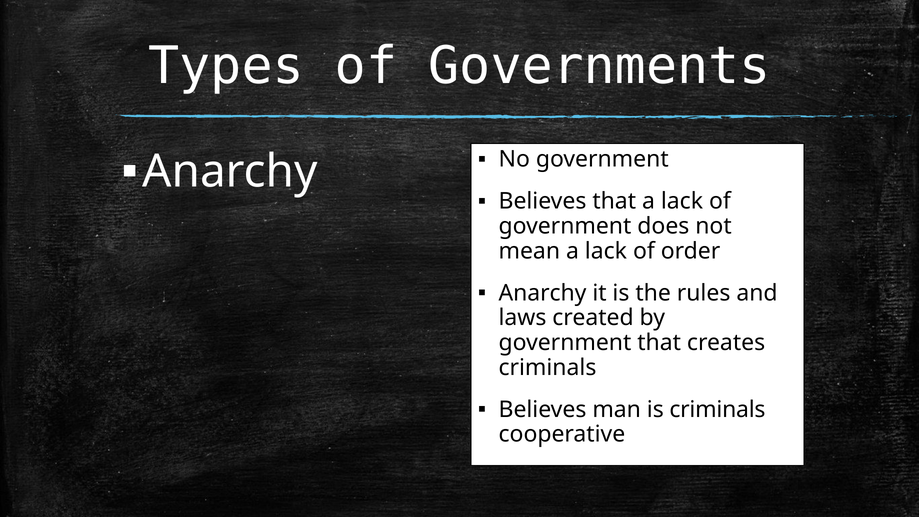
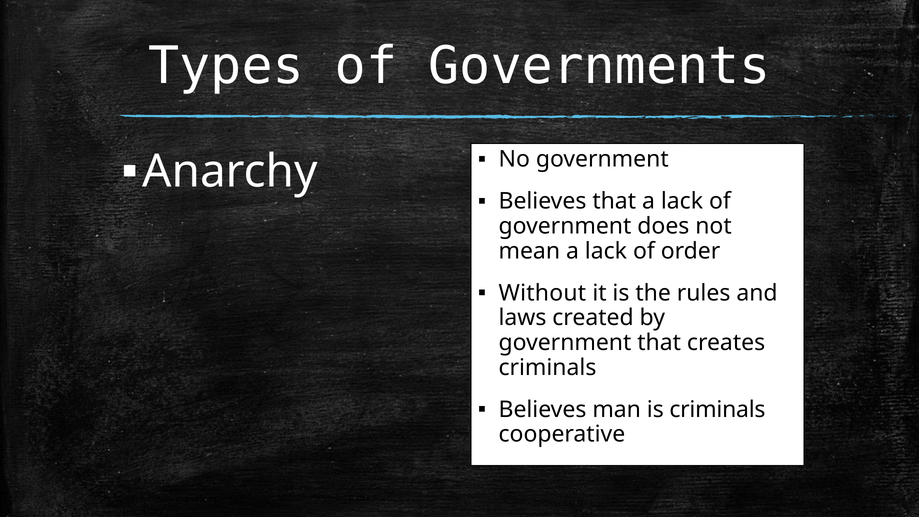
Anarchy at (543, 293): Anarchy -> Without
